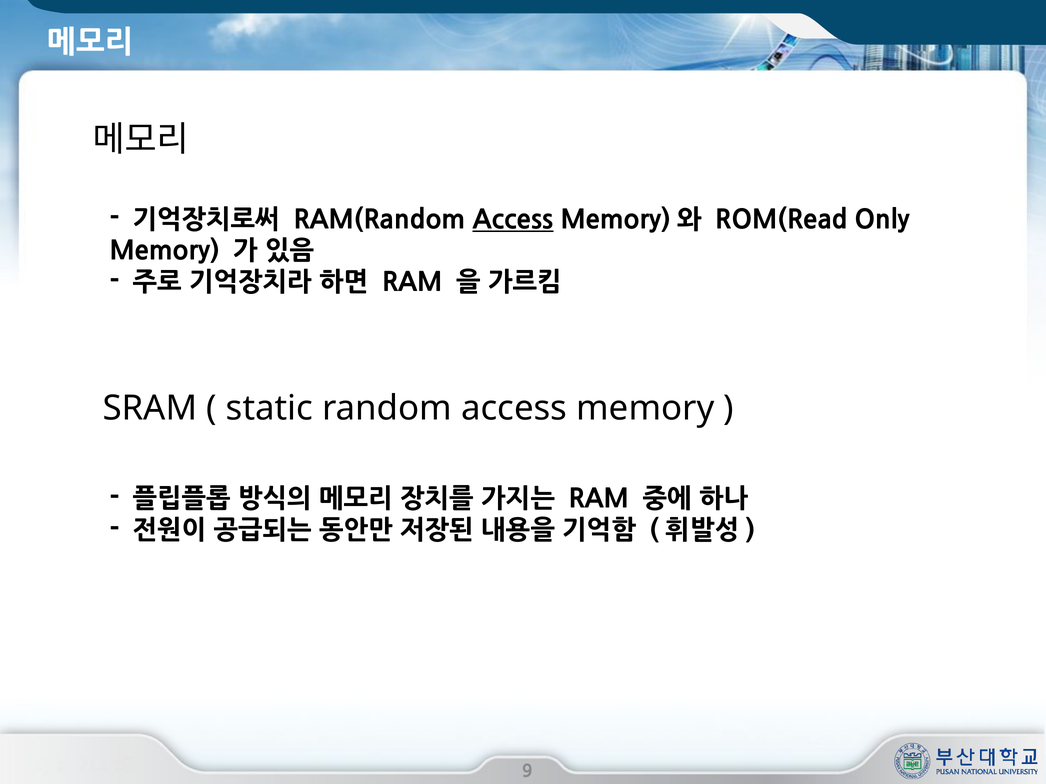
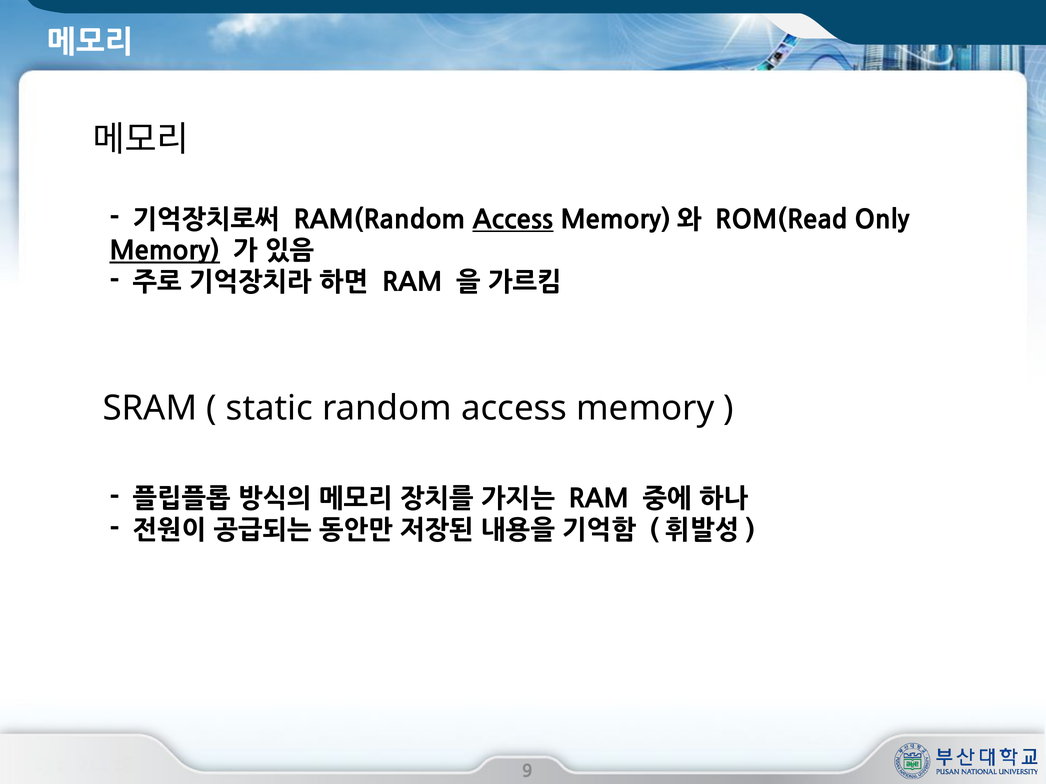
Memory at (165, 251) underline: none -> present
